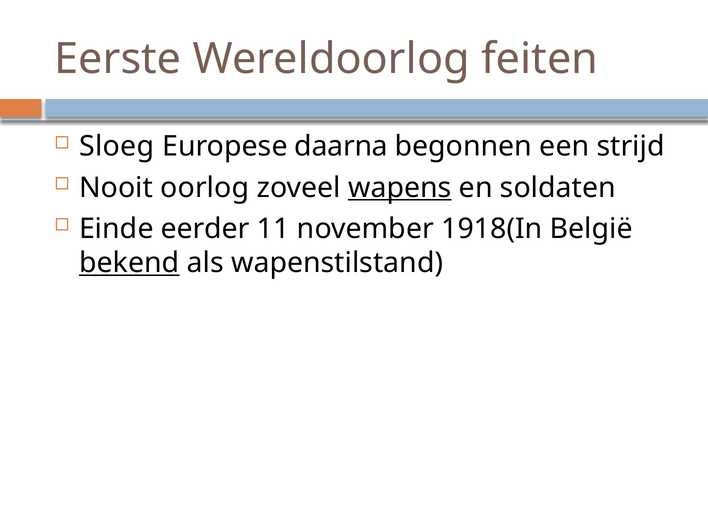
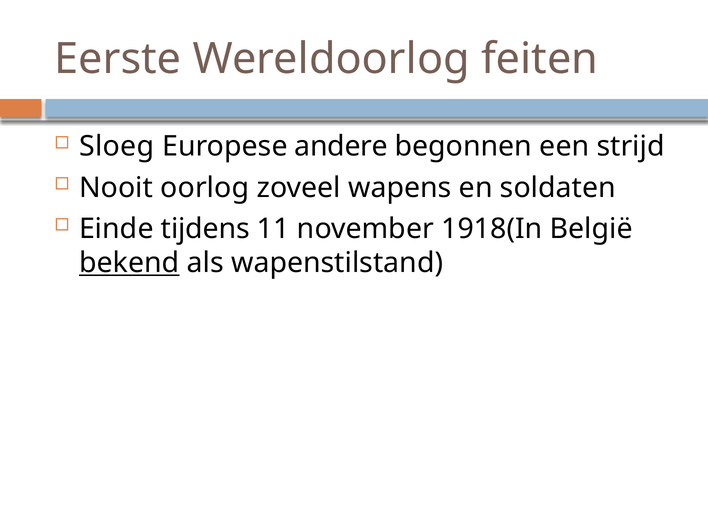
daarna: daarna -> andere
wapens underline: present -> none
eerder: eerder -> tijdens
